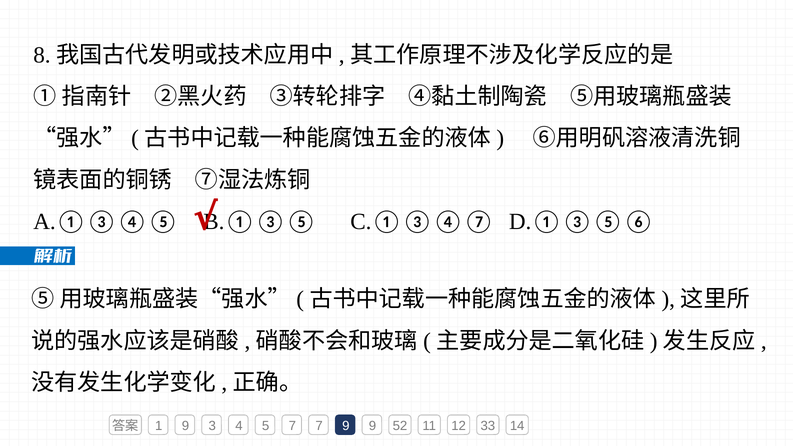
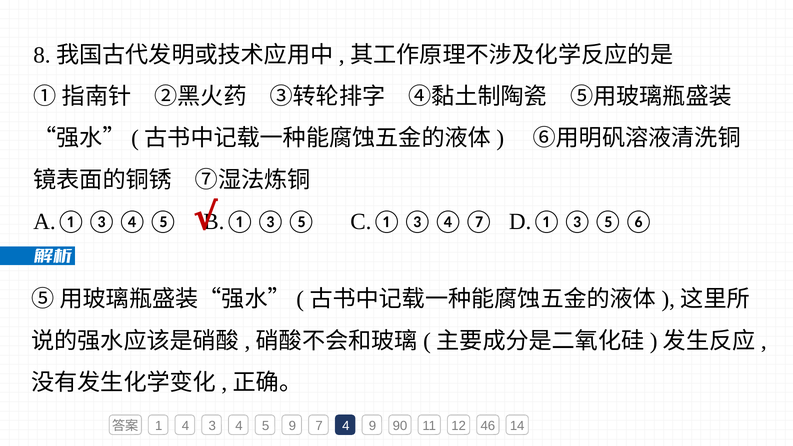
1 9: 9 -> 4
5 7: 7 -> 9
7 9: 9 -> 4
52: 52 -> 90
33: 33 -> 46
